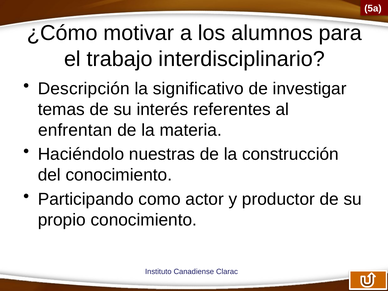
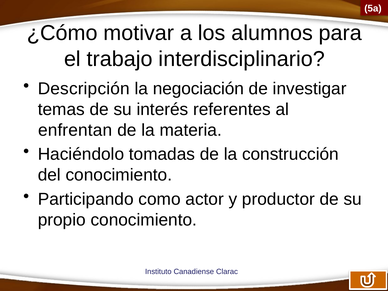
significativo: significativo -> negociación
nuestras: nuestras -> tomadas
